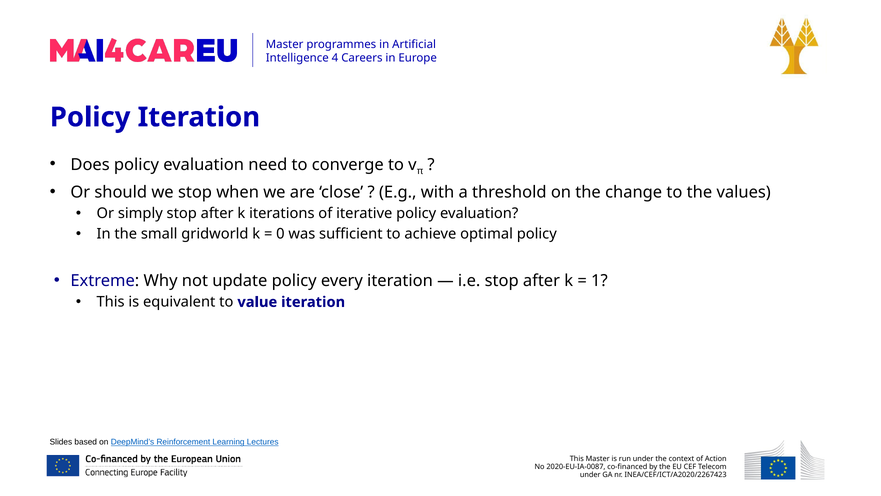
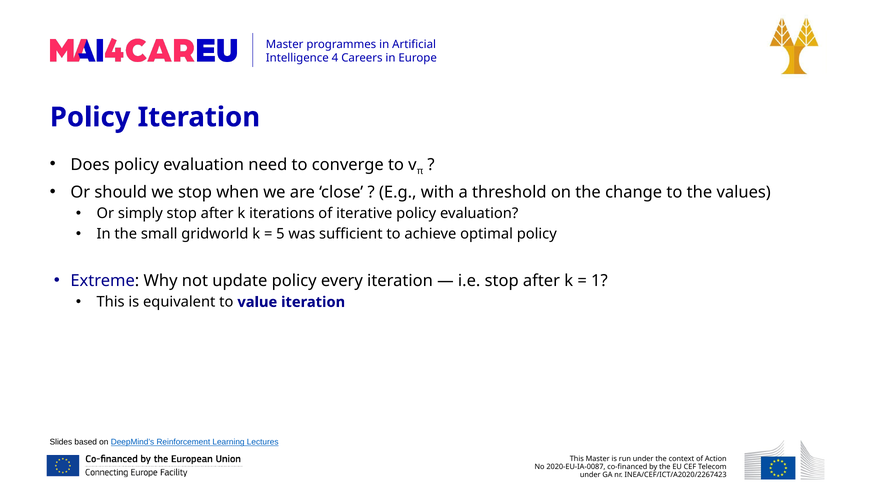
0: 0 -> 5
